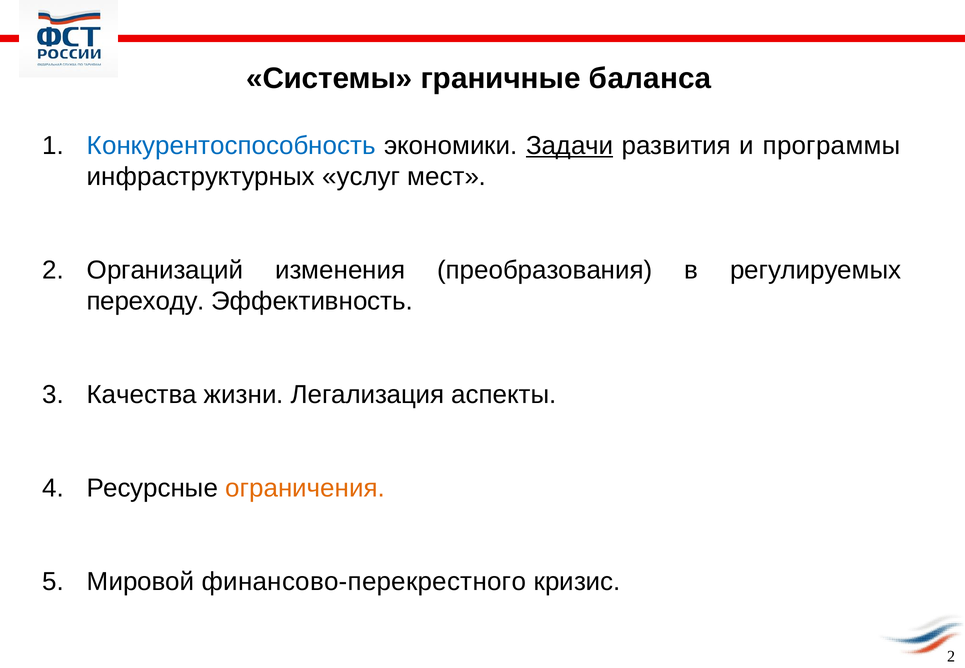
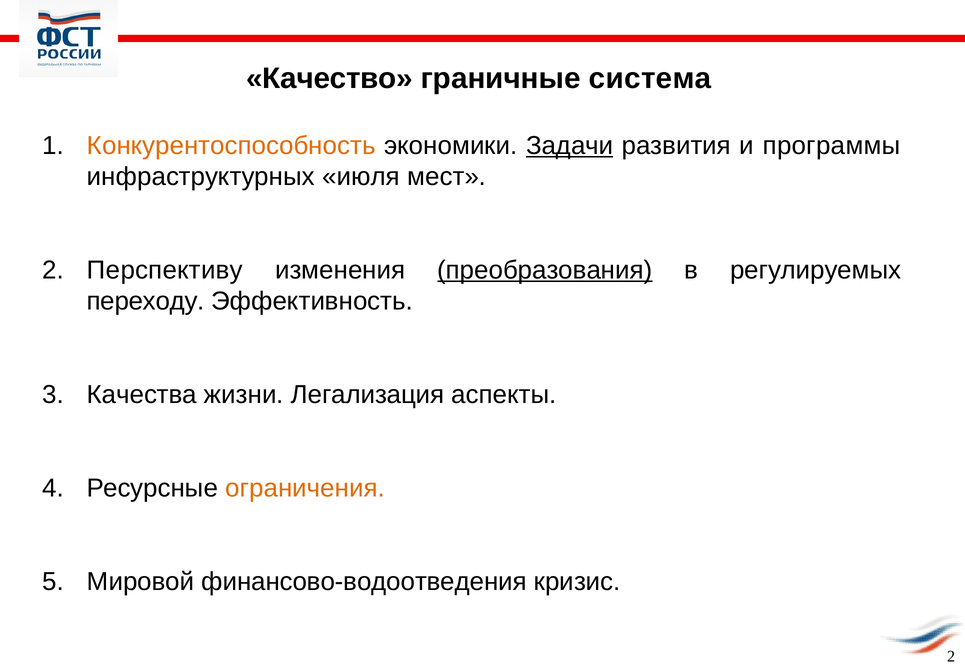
Системы: Системы -> Качество
баланса: баланса -> система
Конкурентоспособность colour: blue -> orange
услуг: услуг -> июля
Организаций: Организаций -> Перспективу
преобразования underline: none -> present
финансово-перекрестного: финансово-перекрестного -> финансово-водоотведения
